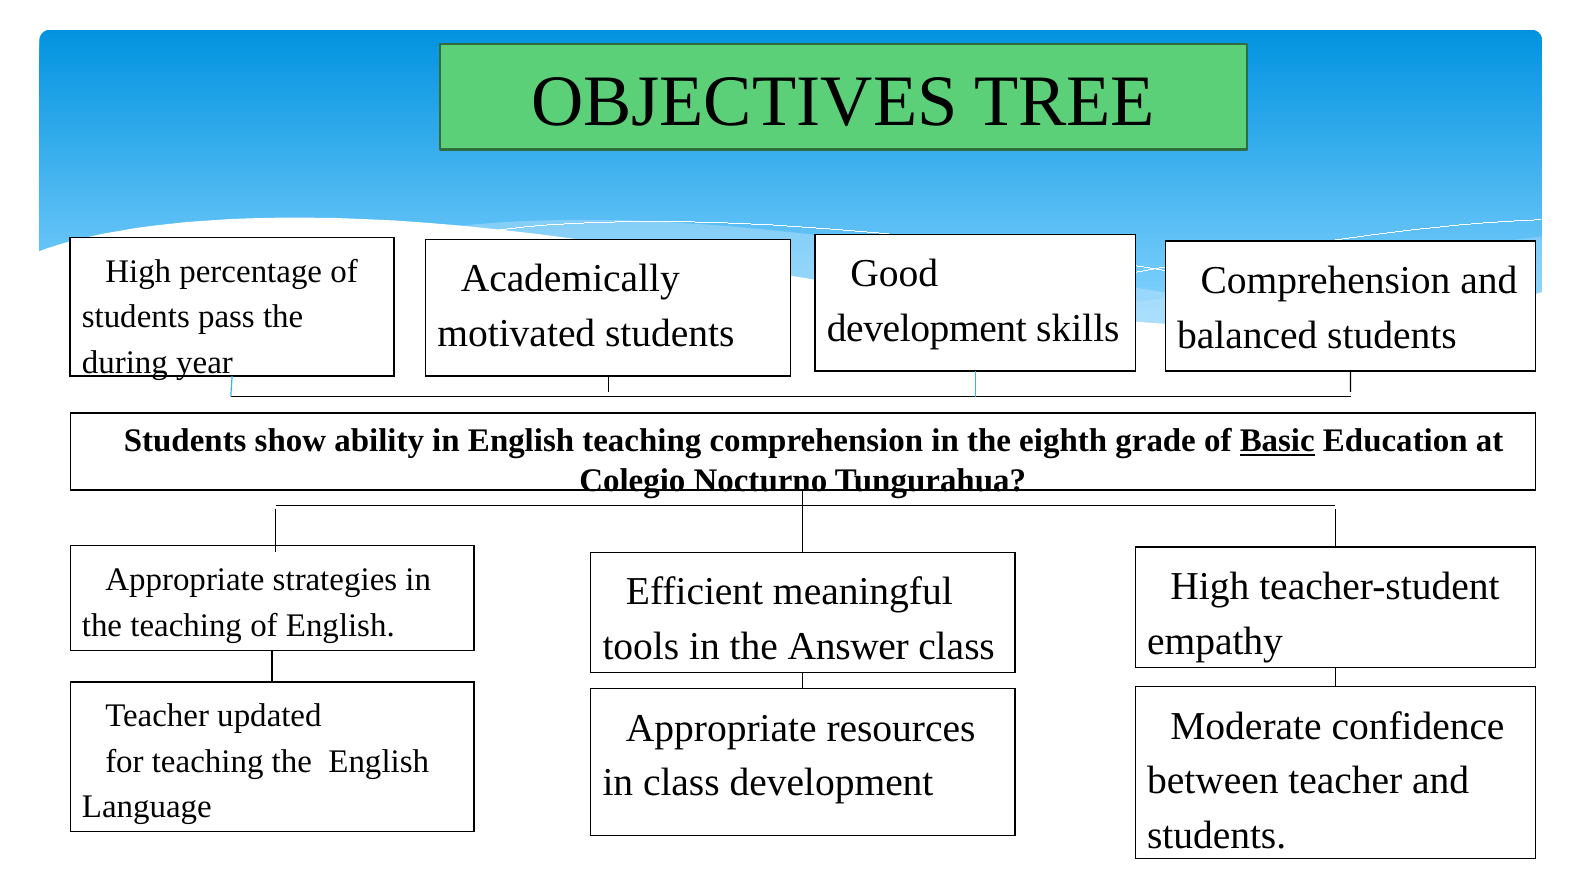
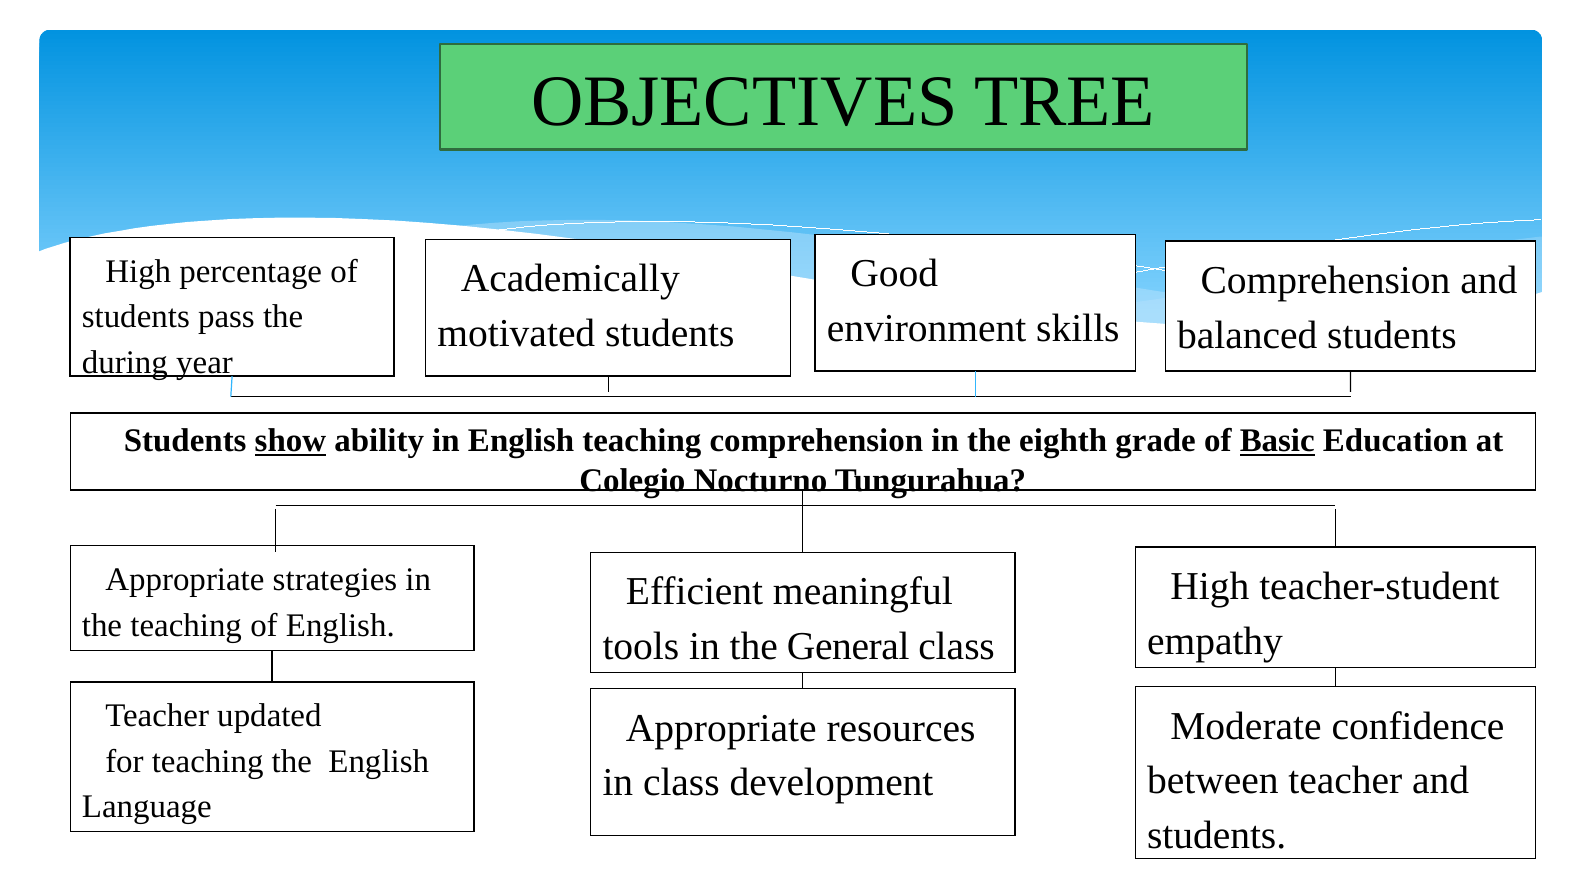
development at (927, 328): development -> environment
show underline: none -> present
Answer: Answer -> General
